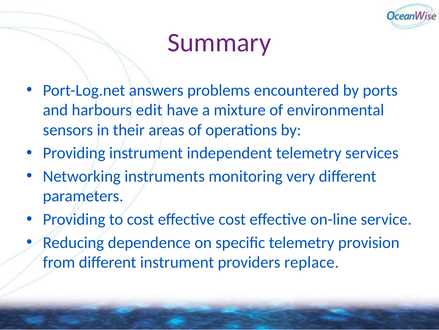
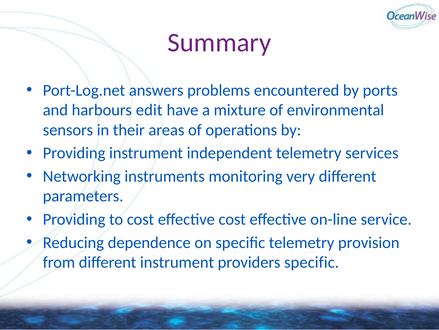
providers replace: replace -> specific
